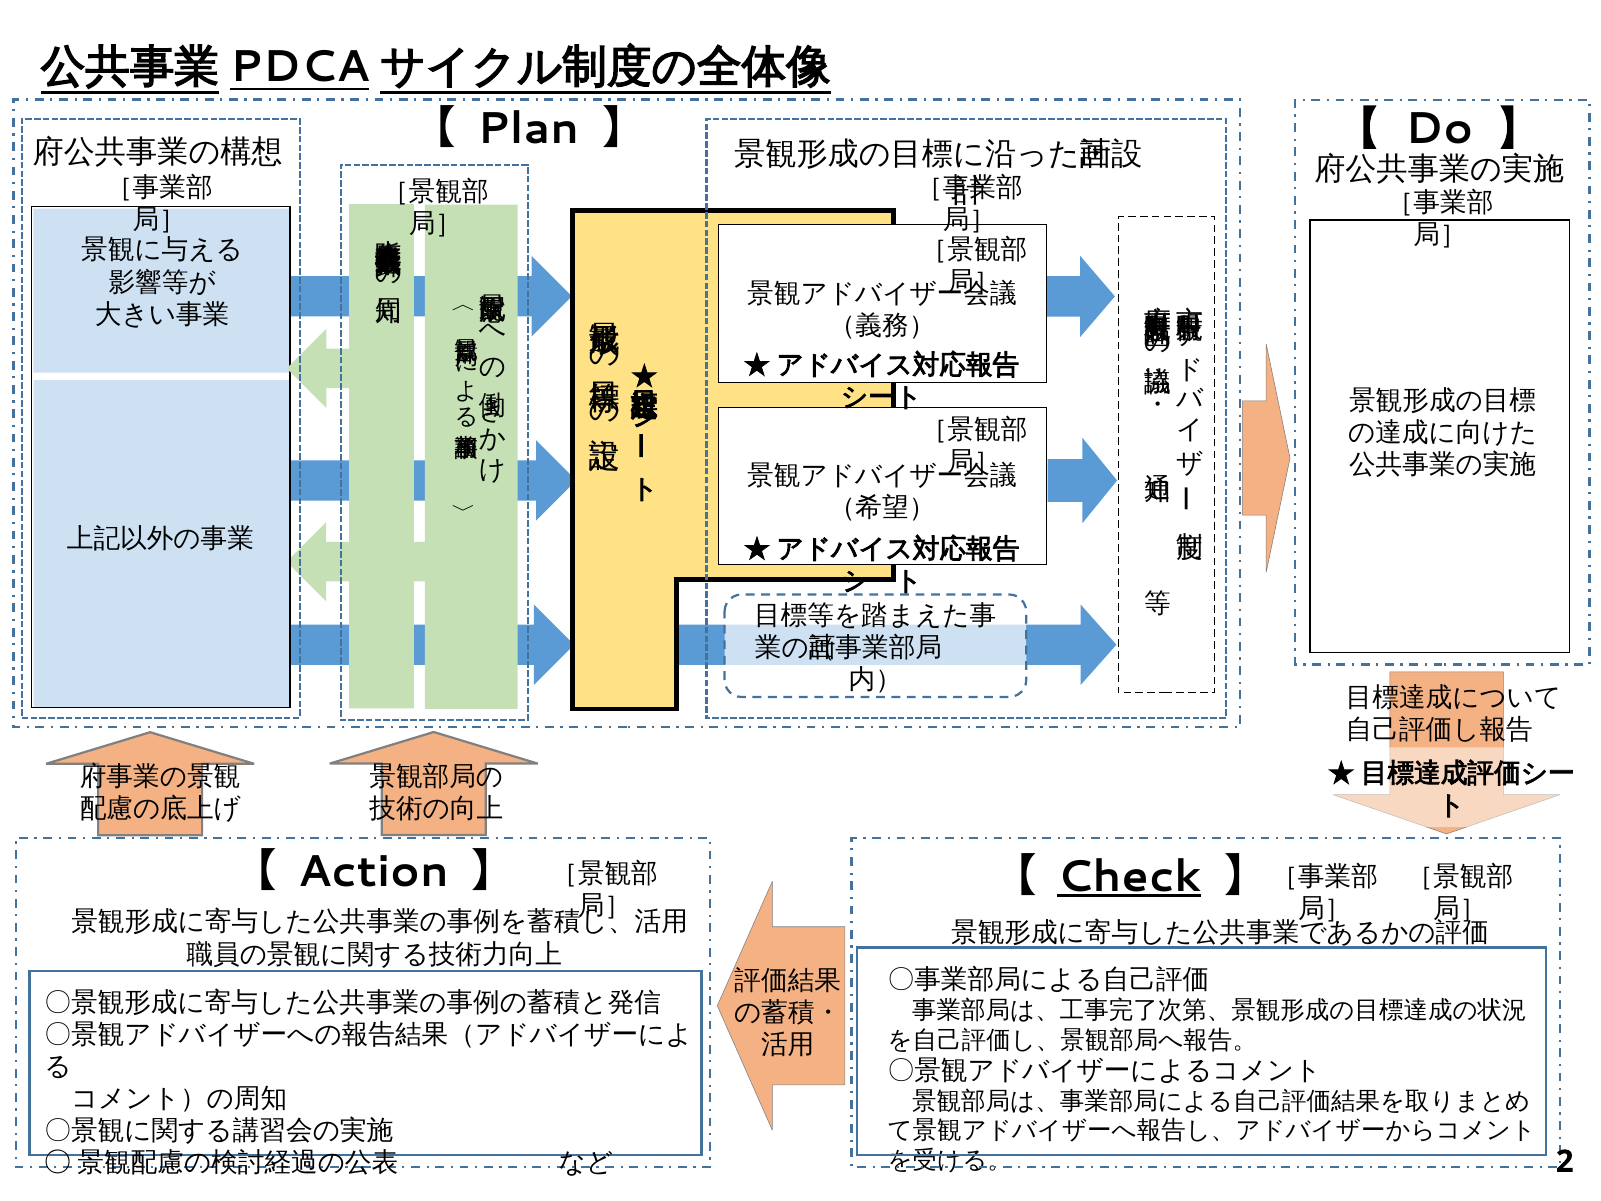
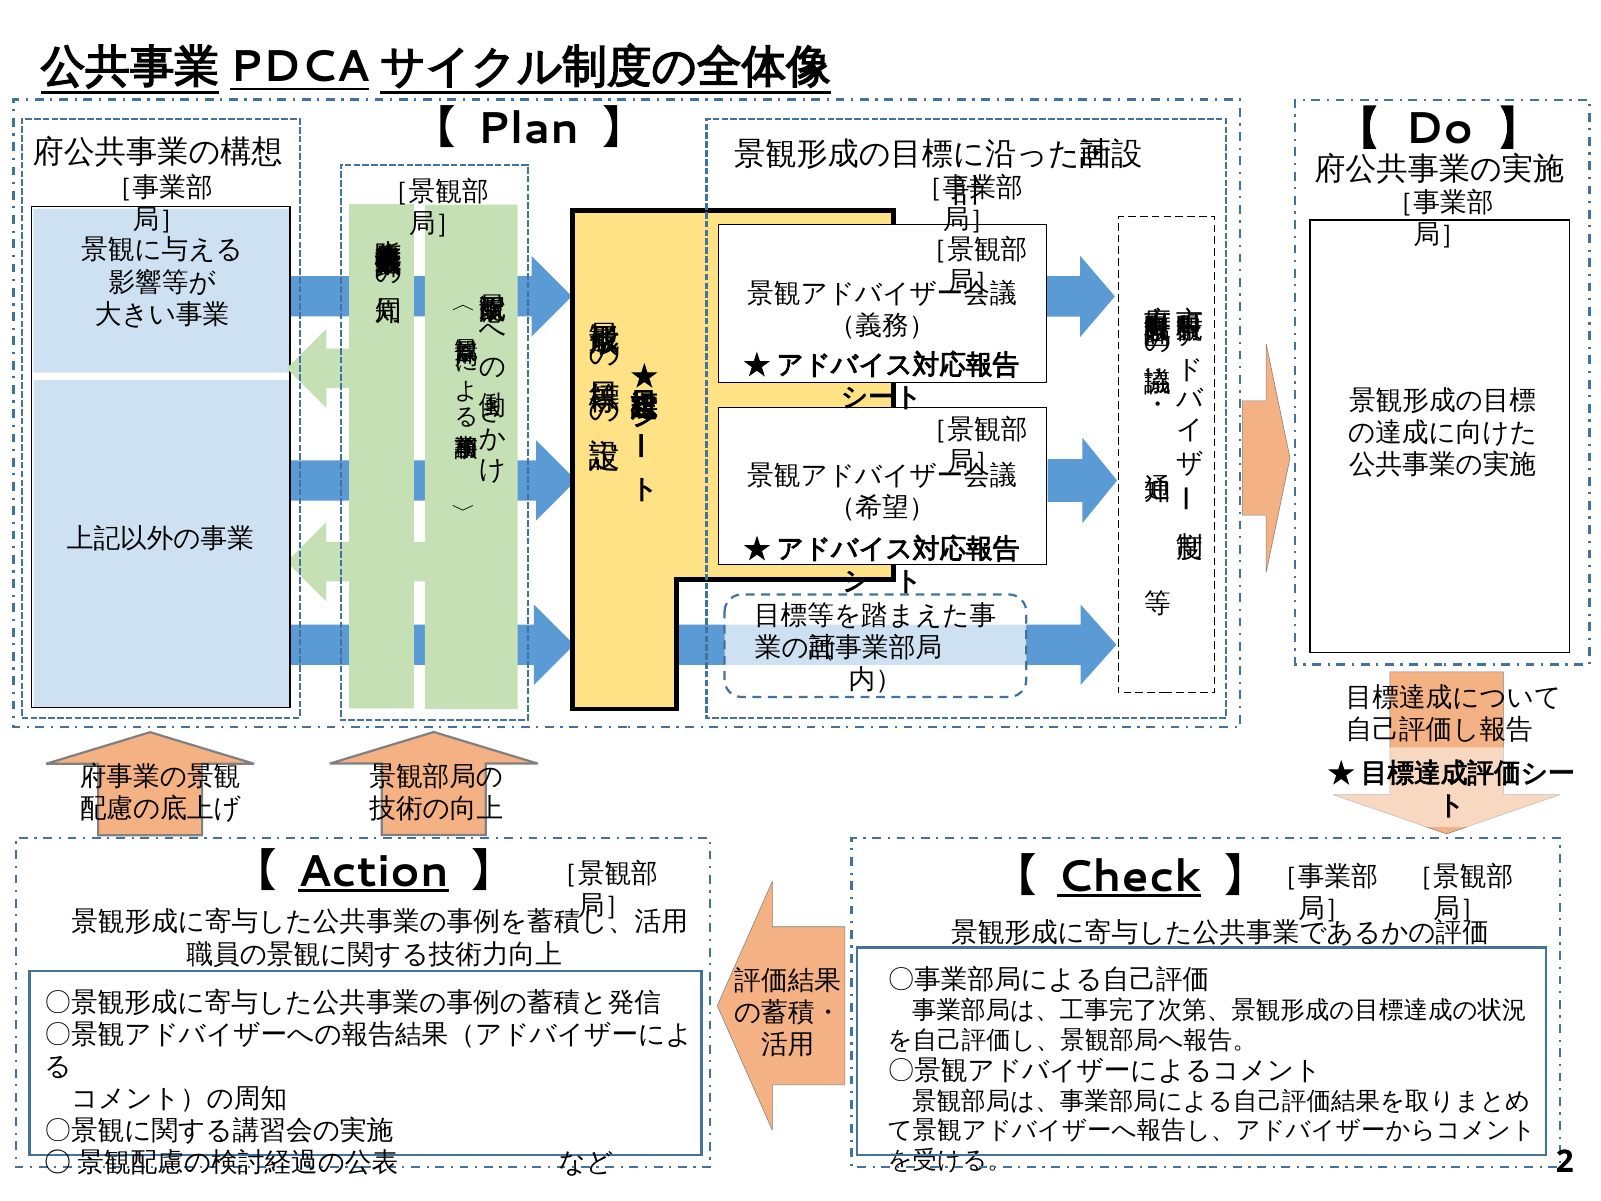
Action underline: none -> present
